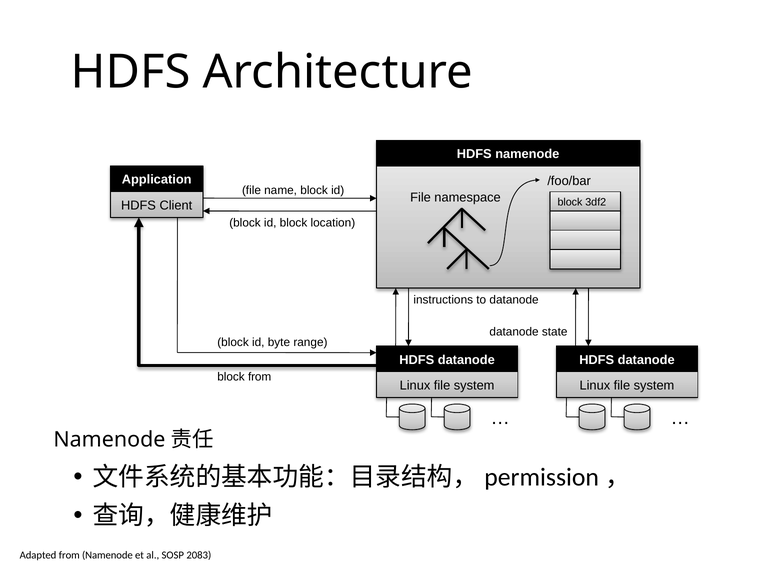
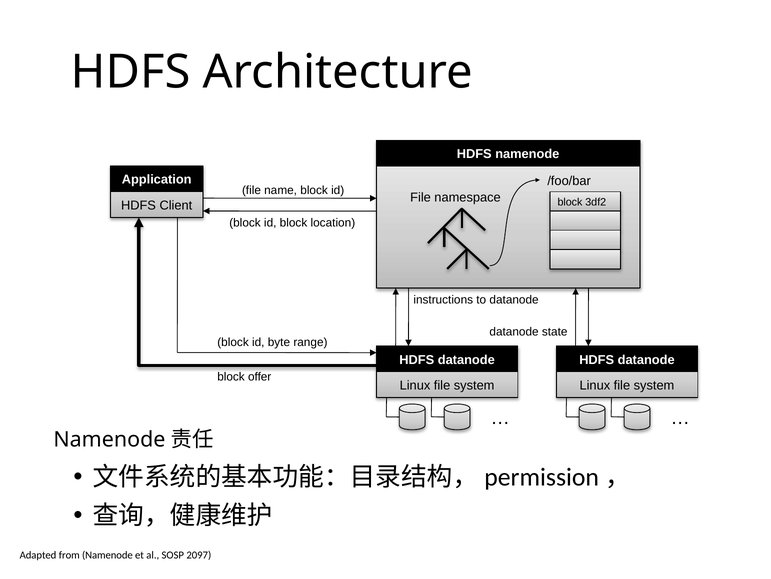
block from: from -> offer
2083: 2083 -> 2097
